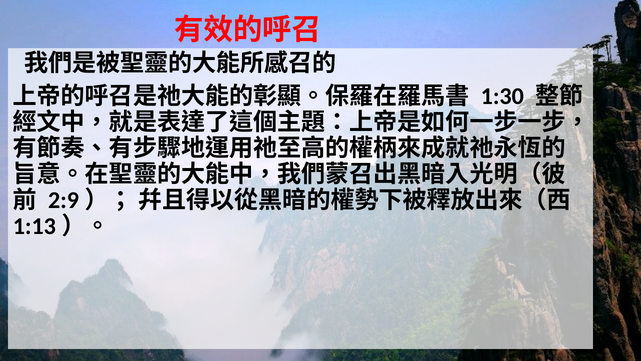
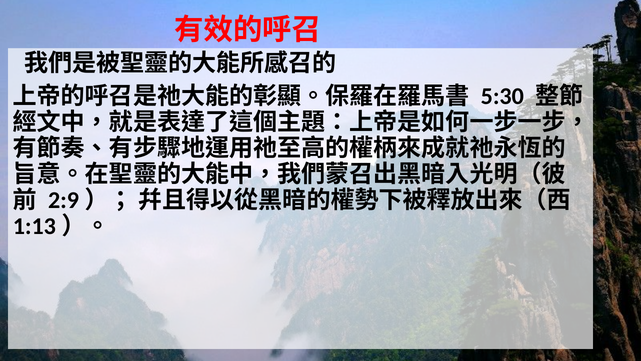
1:30: 1:30 -> 5:30
